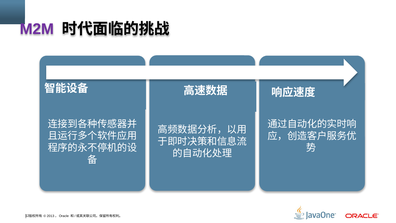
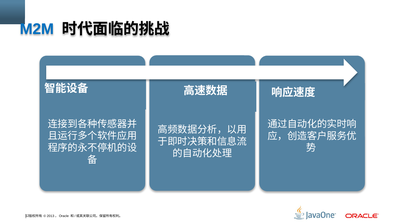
M2M colour: purple -> blue
